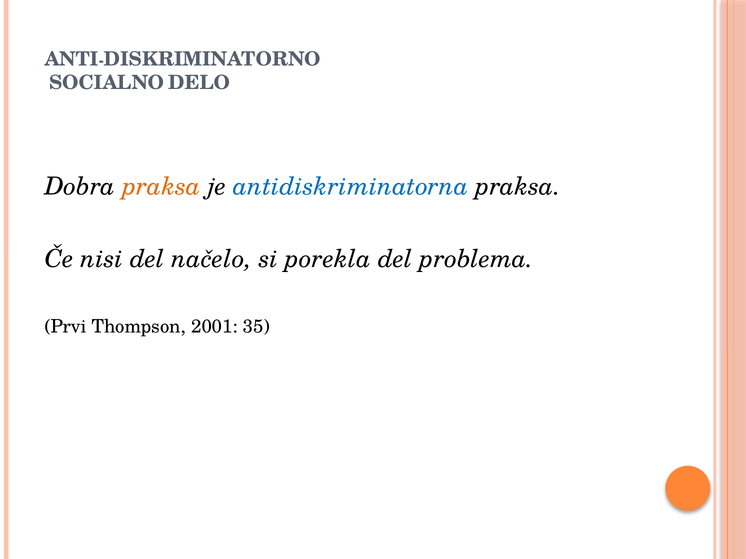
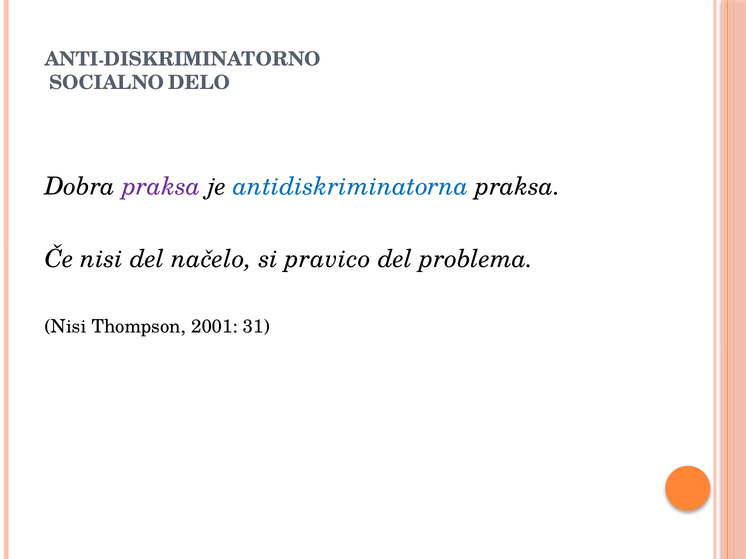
praksa at (161, 187) colour: orange -> purple
porekla: porekla -> pravico
Prvi at (66, 327): Prvi -> Nisi
35: 35 -> 31
